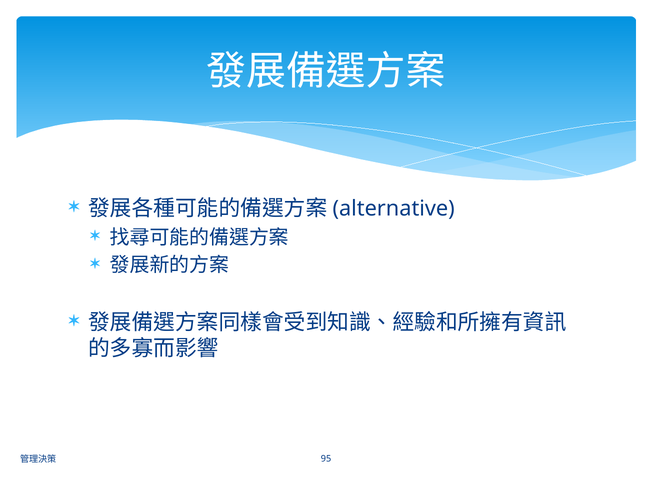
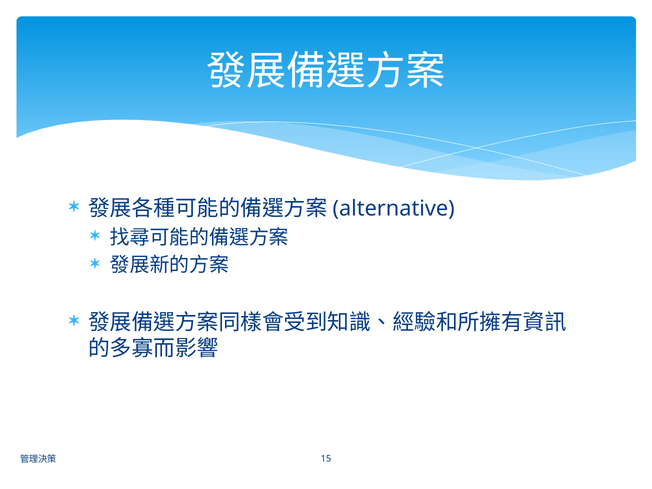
95: 95 -> 15
